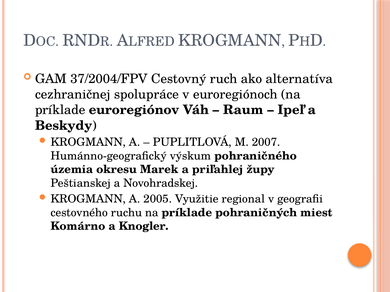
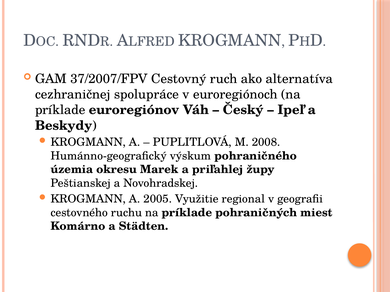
37/2004/FPV: 37/2004/FPV -> 37/2007/FPV
Raum: Raum -> Český
2007: 2007 -> 2008
Knogler: Knogler -> Städten
